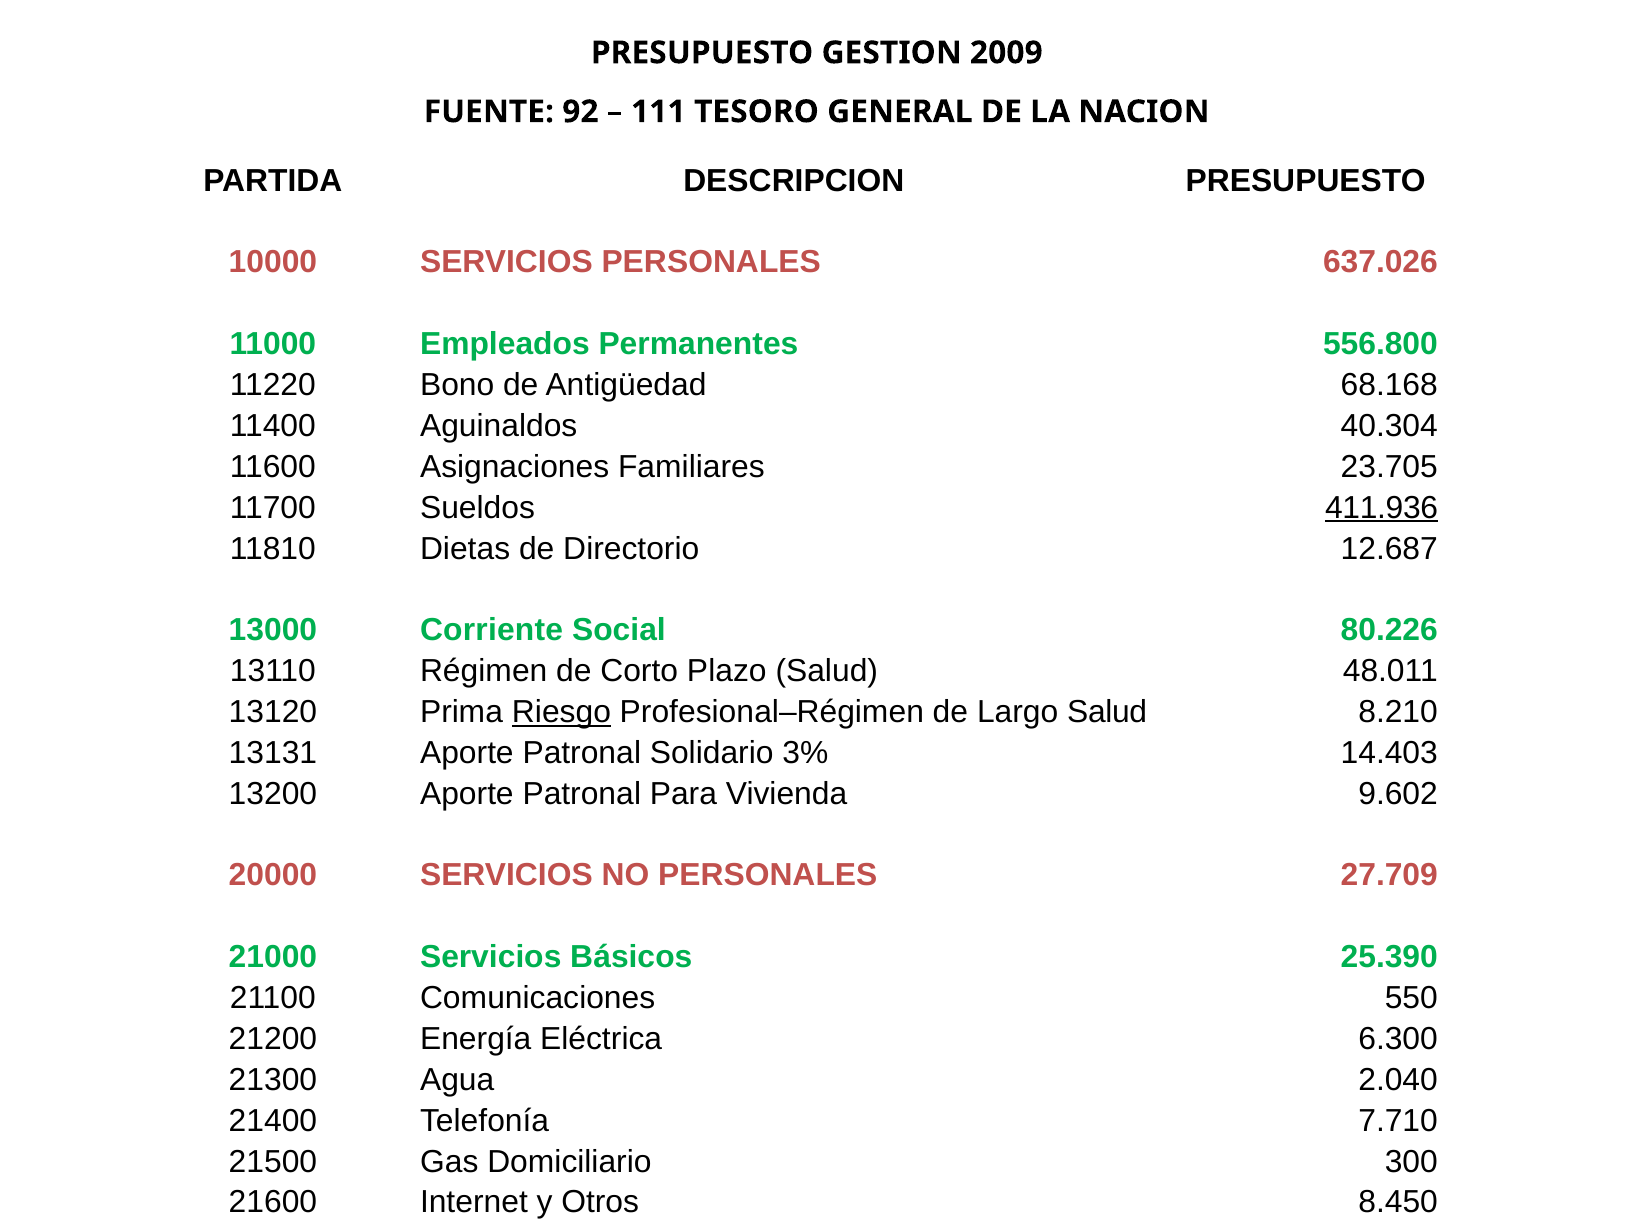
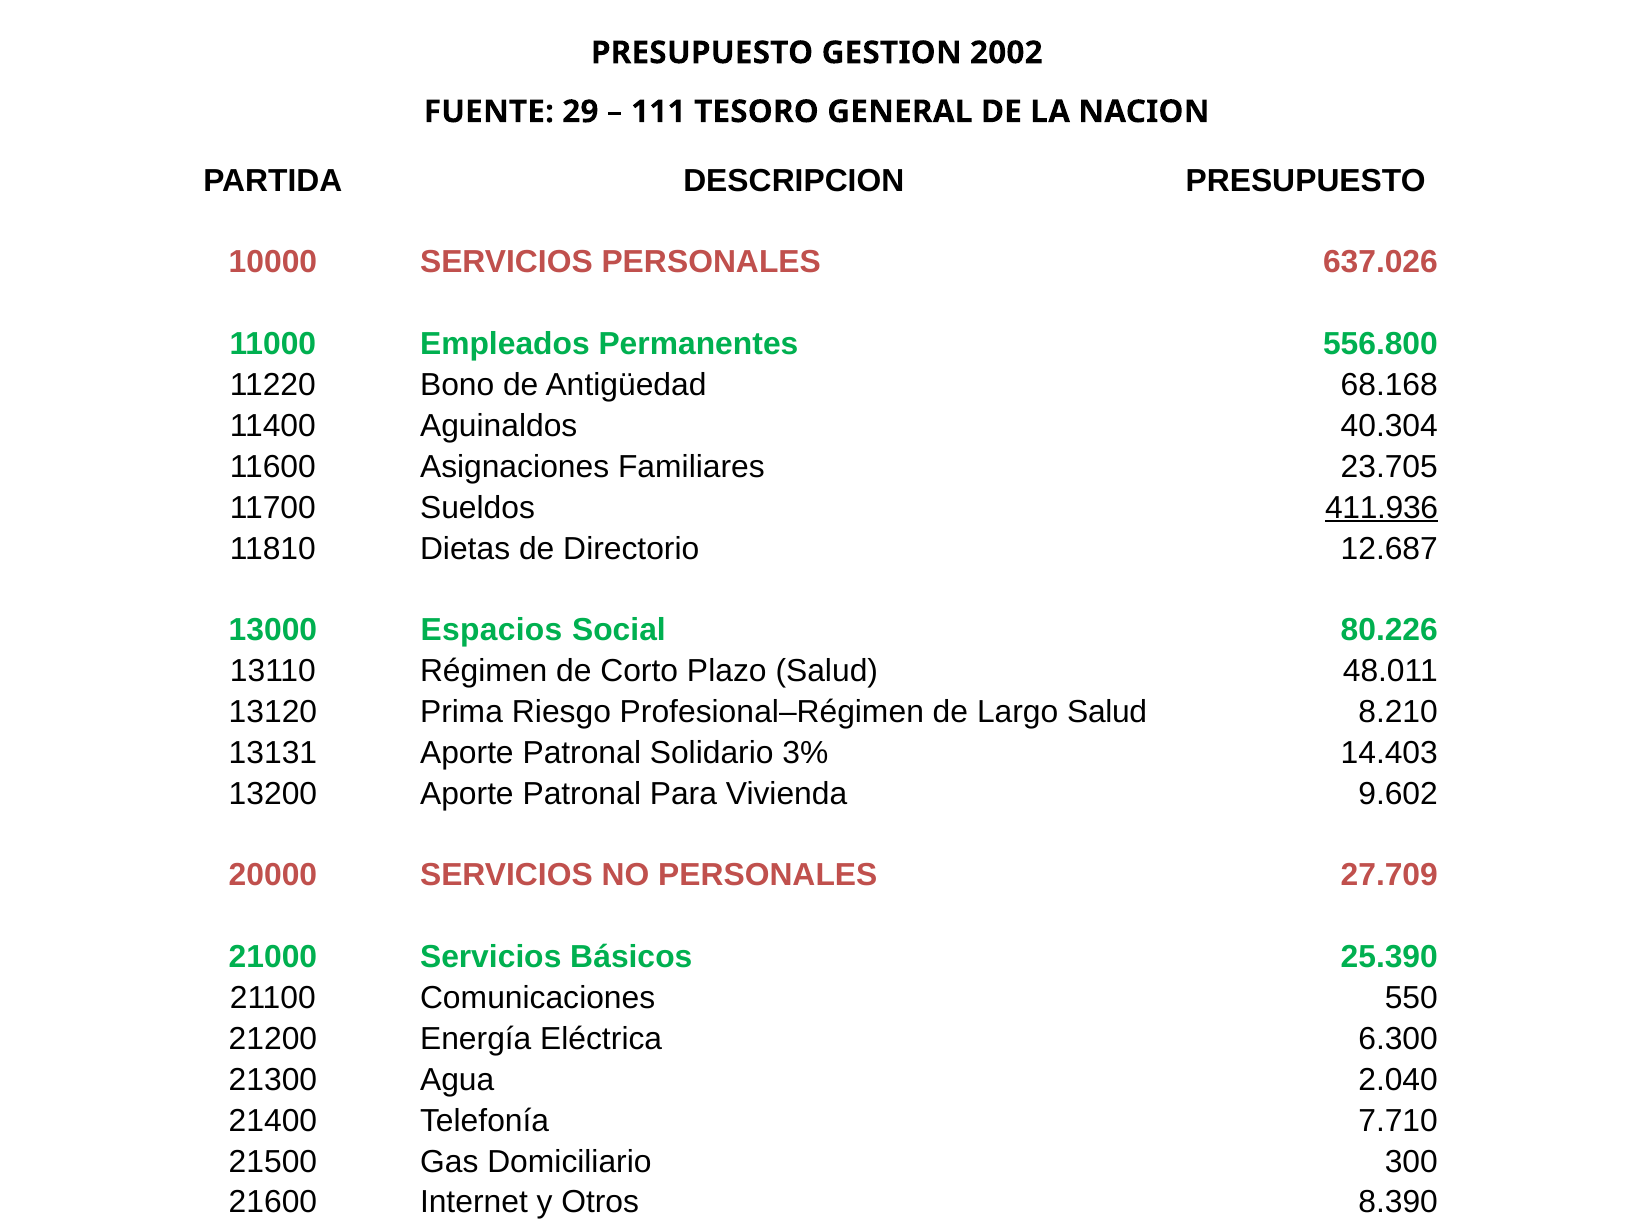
2009: 2009 -> 2002
92: 92 -> 29
Corriente: Corriente -> Espacios
Riesgo underline: present -> none
8.450: 8.450 -> 8.390
